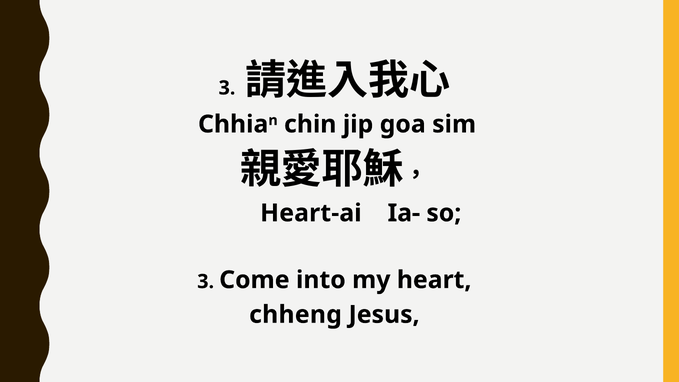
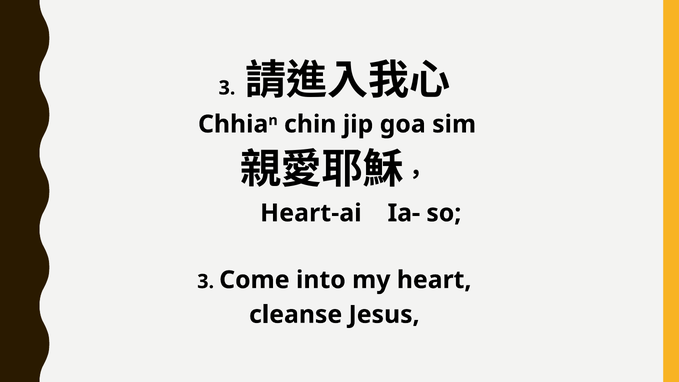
chheng: chheng -> cleanse
